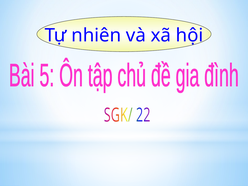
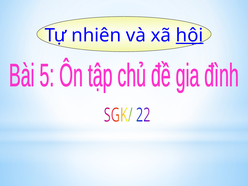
hội underline: none -> present
